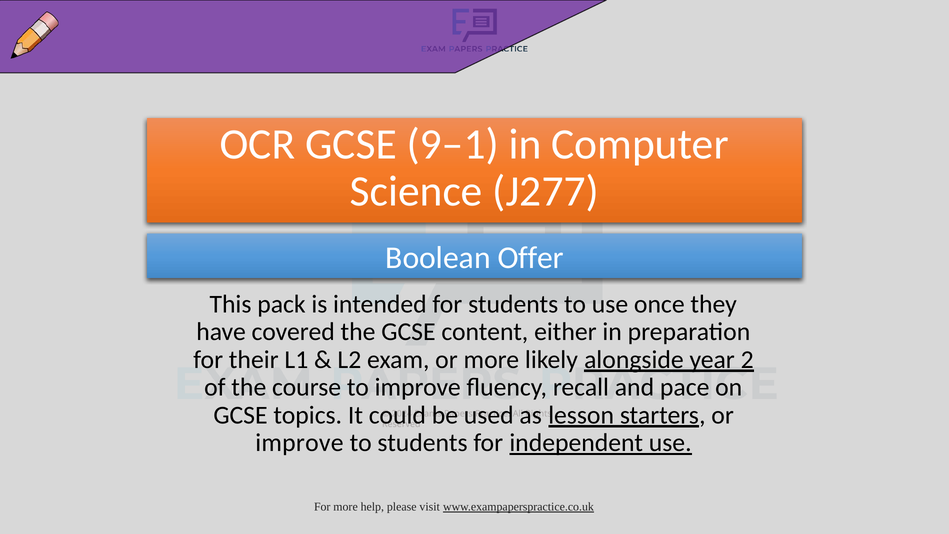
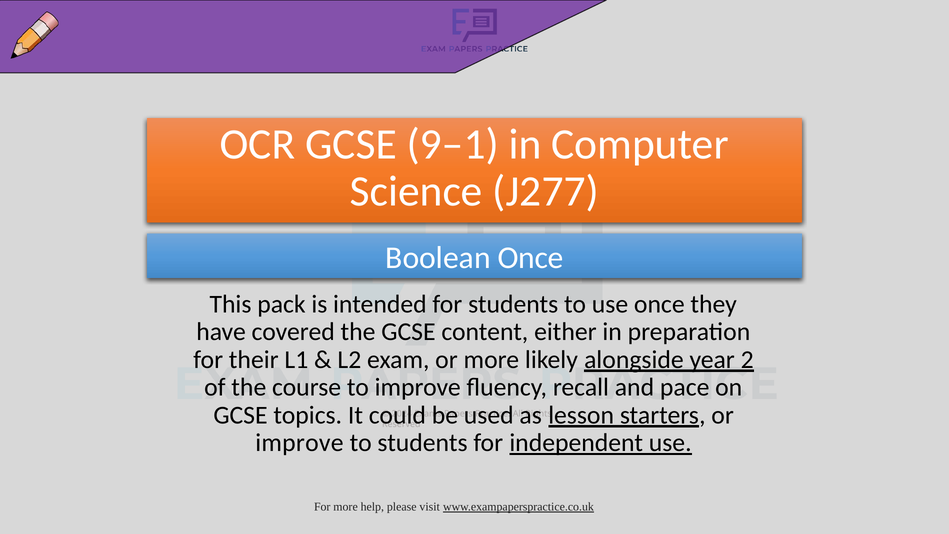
Boolean Offer: Offer -> Once
